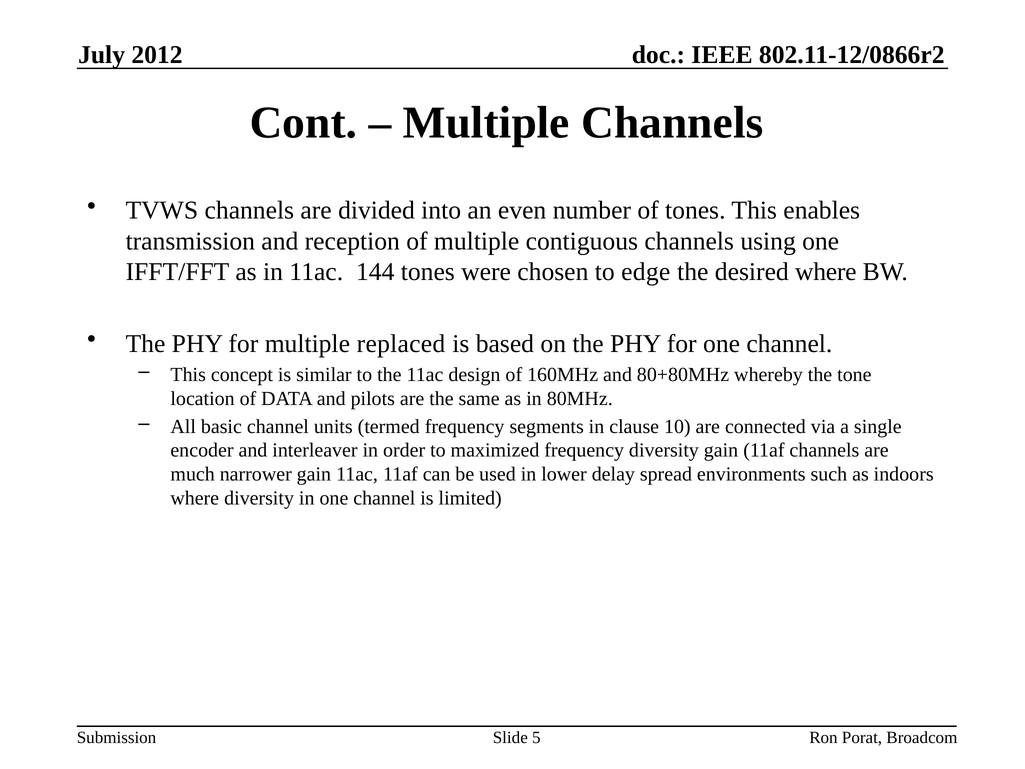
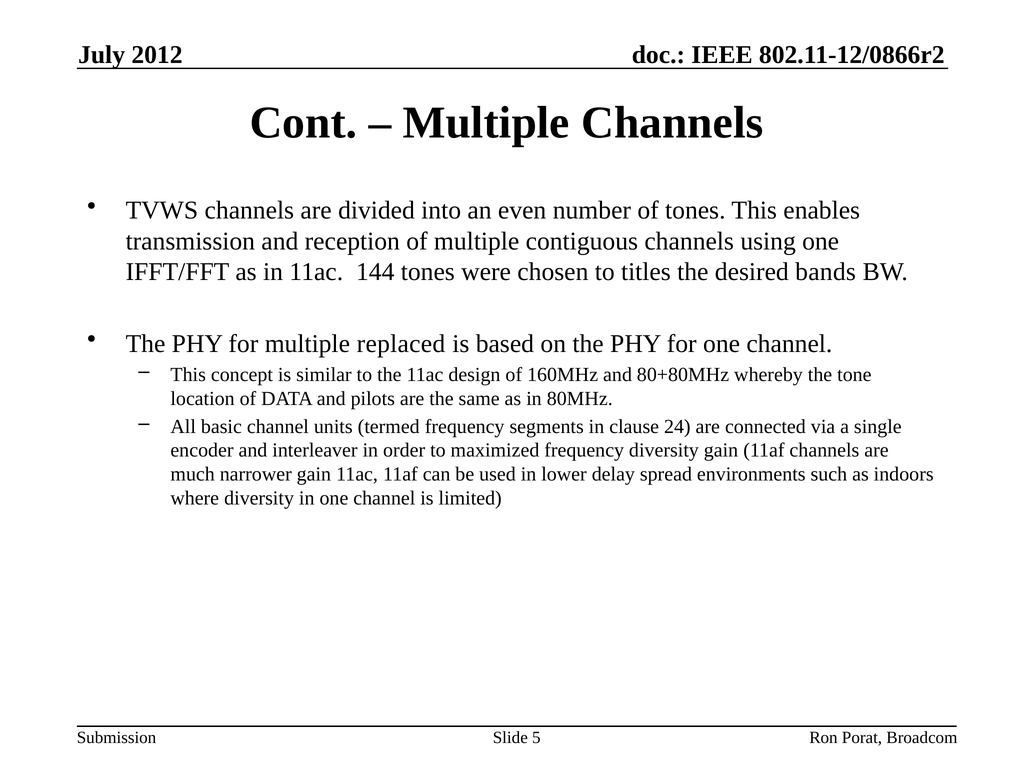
edge: edge -> titles
desired where: where -> bands
10: 10 -> 24
